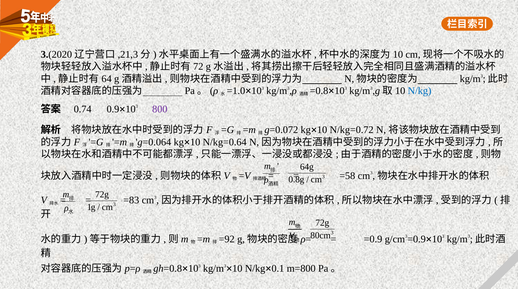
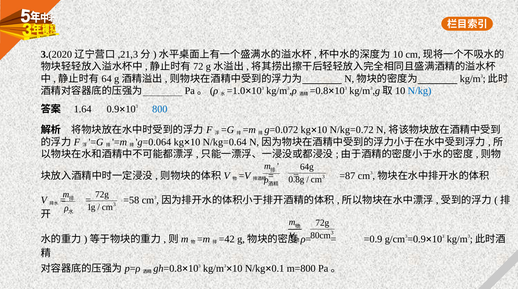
0.74: 0.74 -> 1.64
800 colour: purple -> blue
=58: =58 -> =87
=83: =83 -> =58
=92: =92 -> =42
